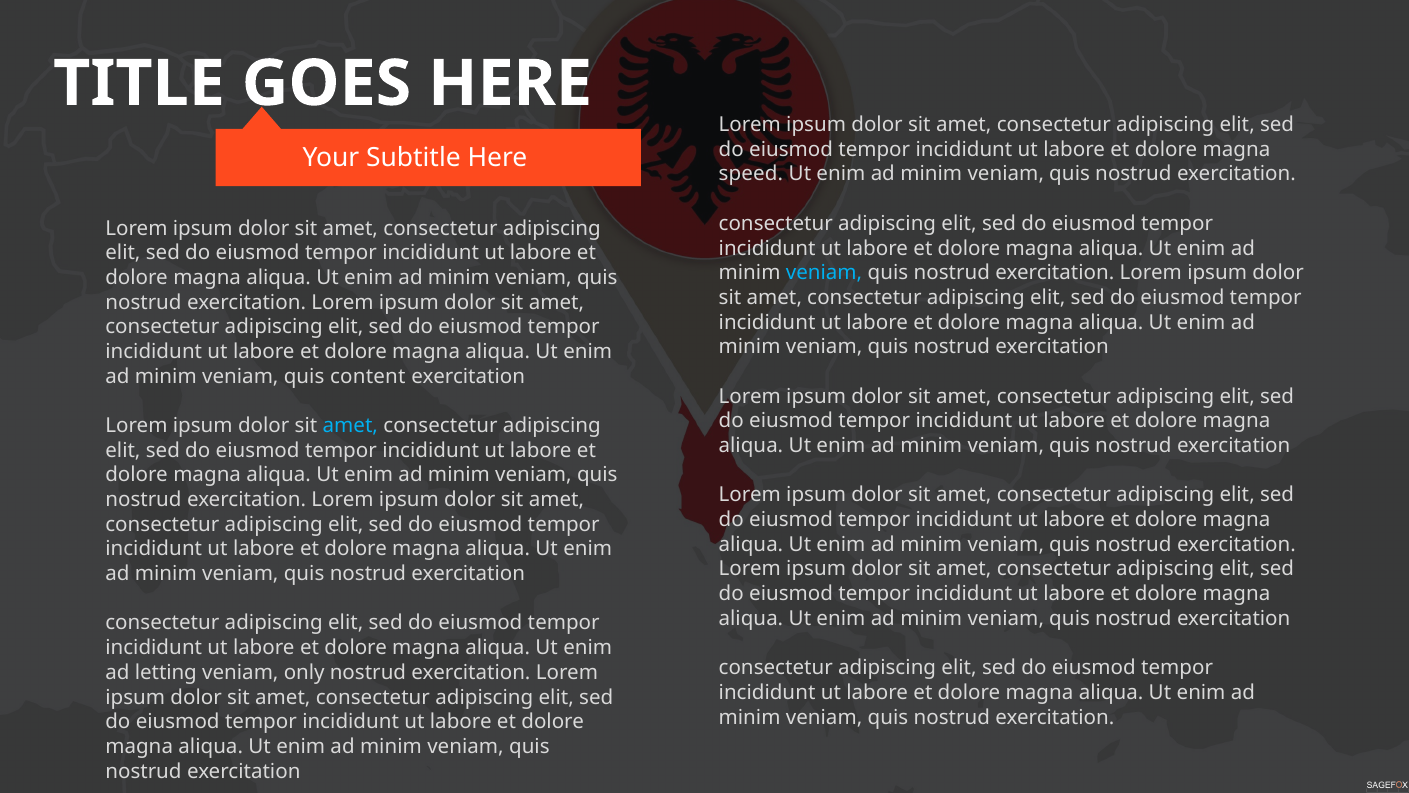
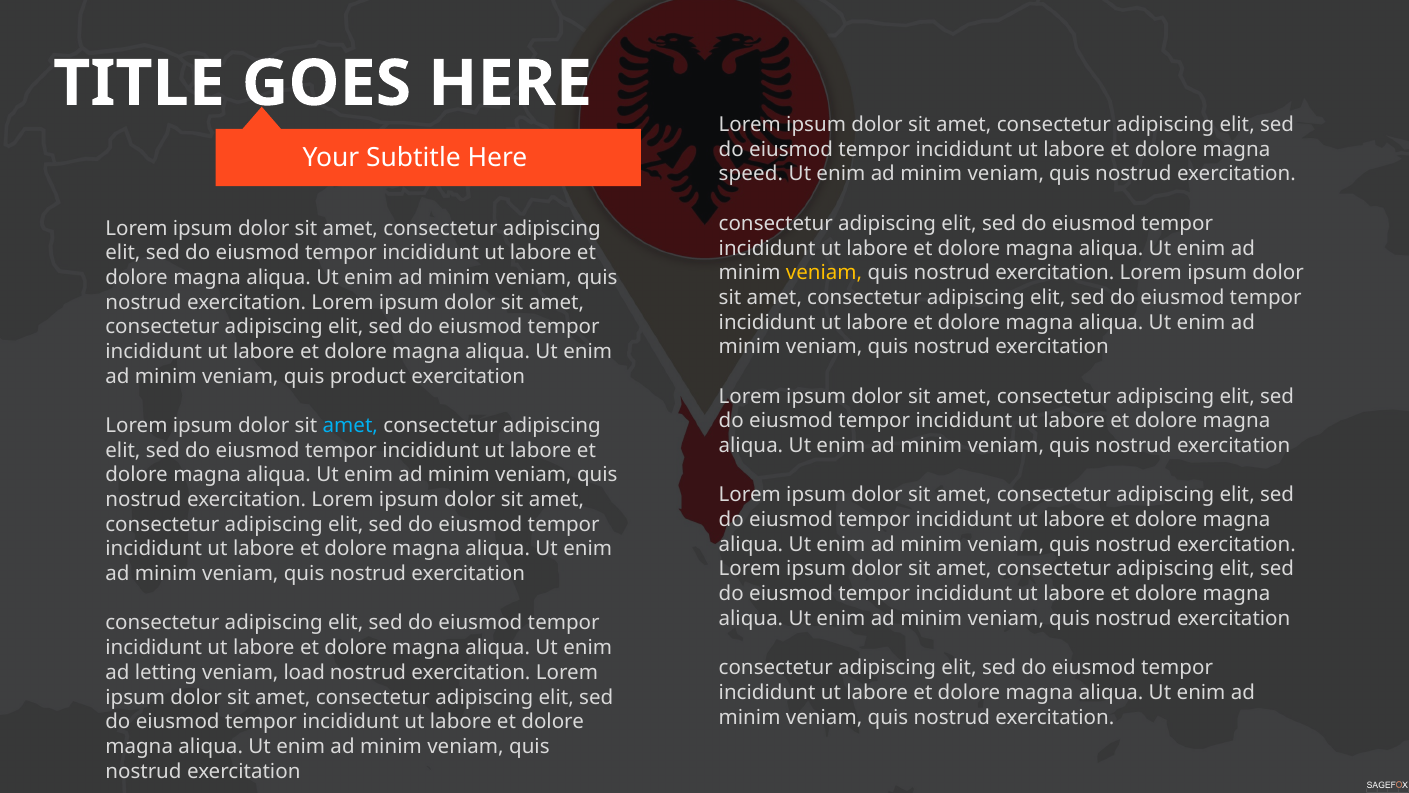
veniam at (824, 273) colour: light blue -> yellow
content: content -> product
only: only -> load
